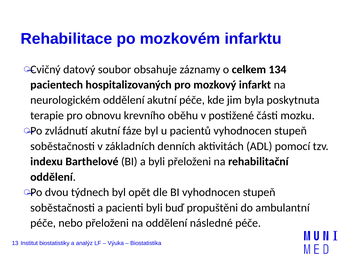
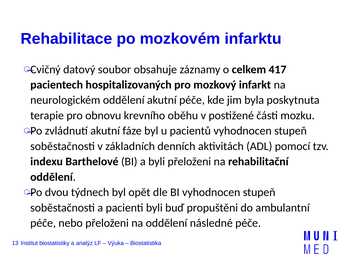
134: 134 -> 417
